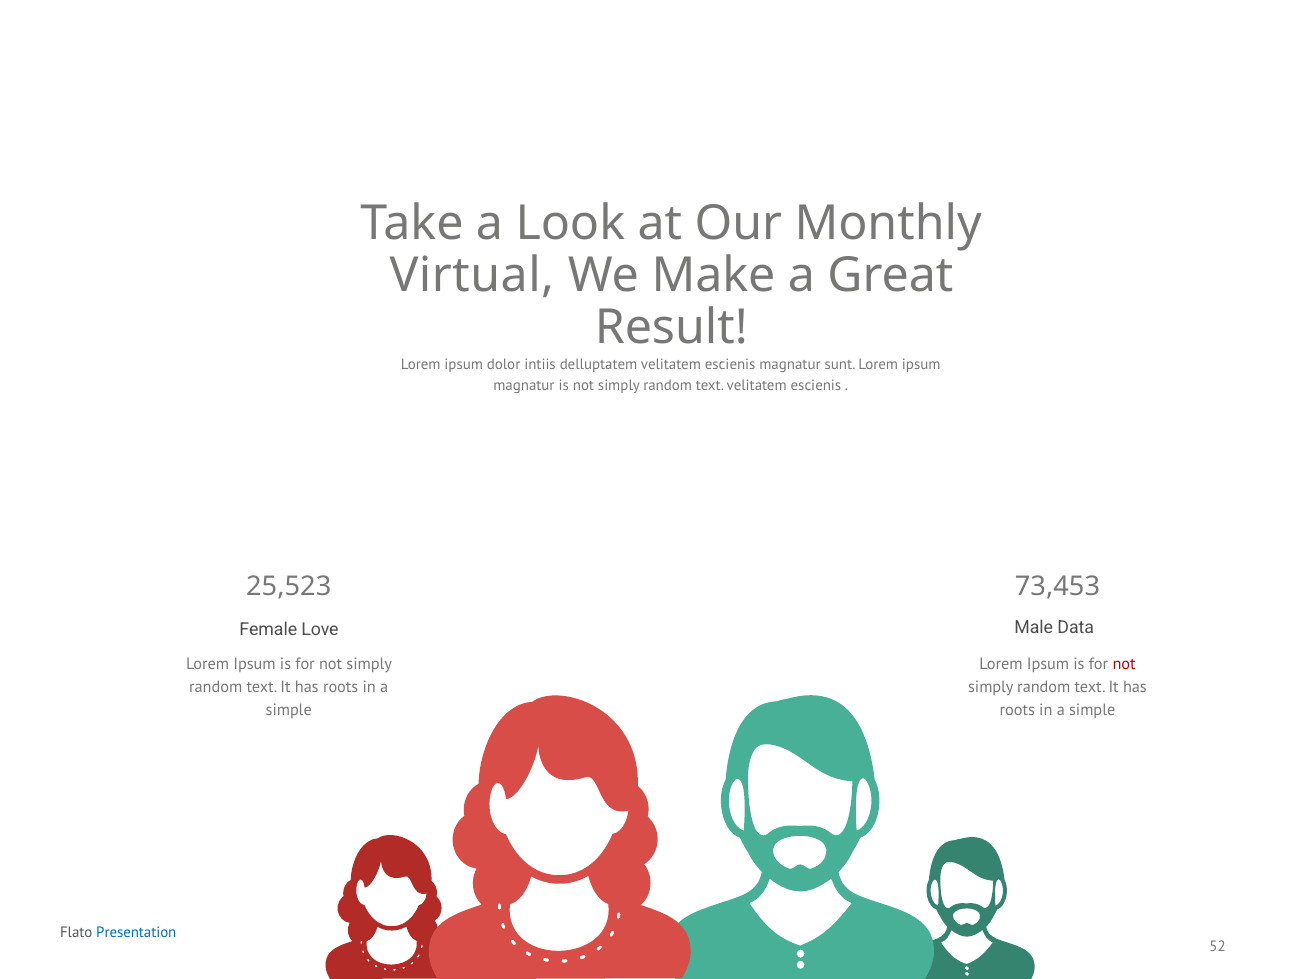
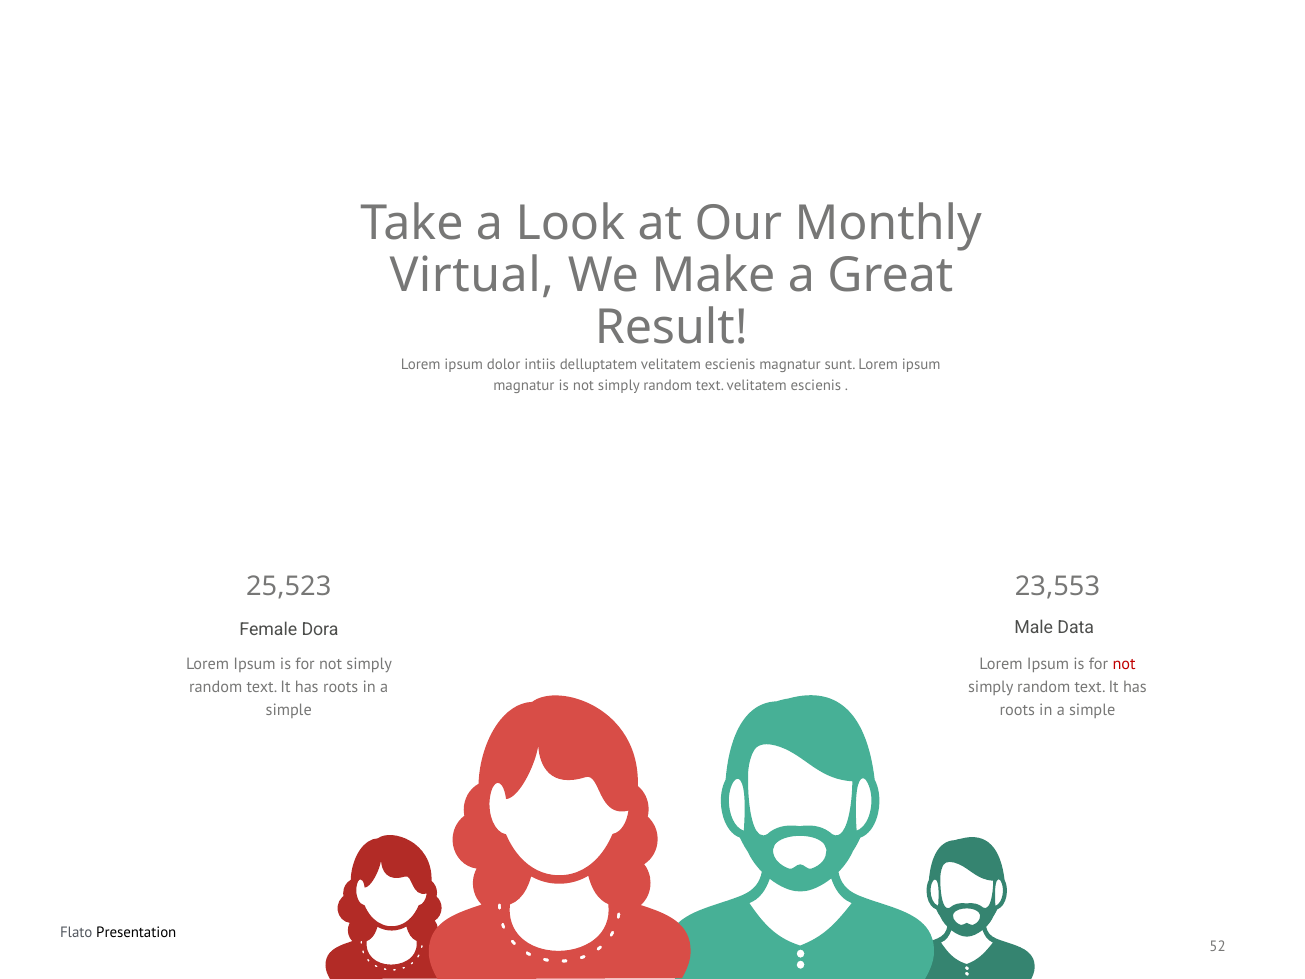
73,453: 73,453 -> 23,553
Love: Love -> Dora
Presentation colour: blue -> black
